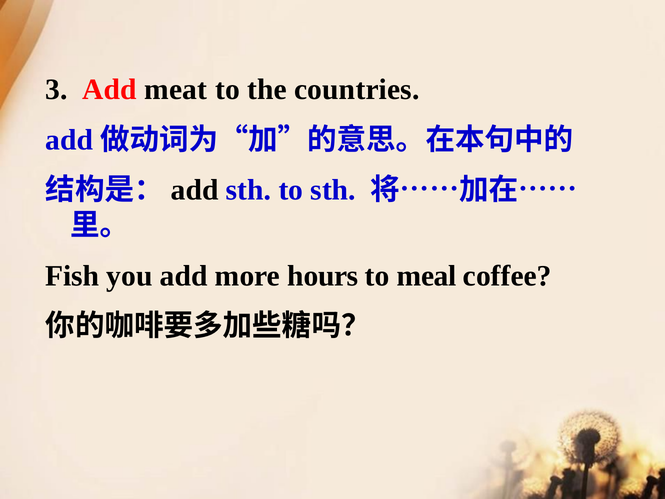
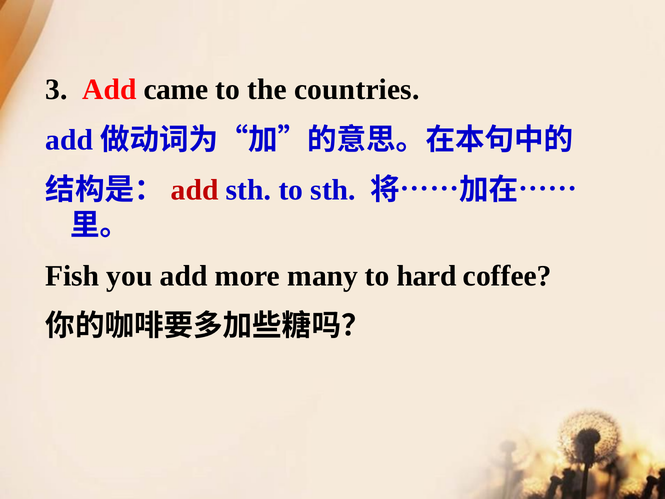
meat: meat -> came
add at (195, 190) colour: black -> red
hours: hours -> many
meal: meal -> hard
